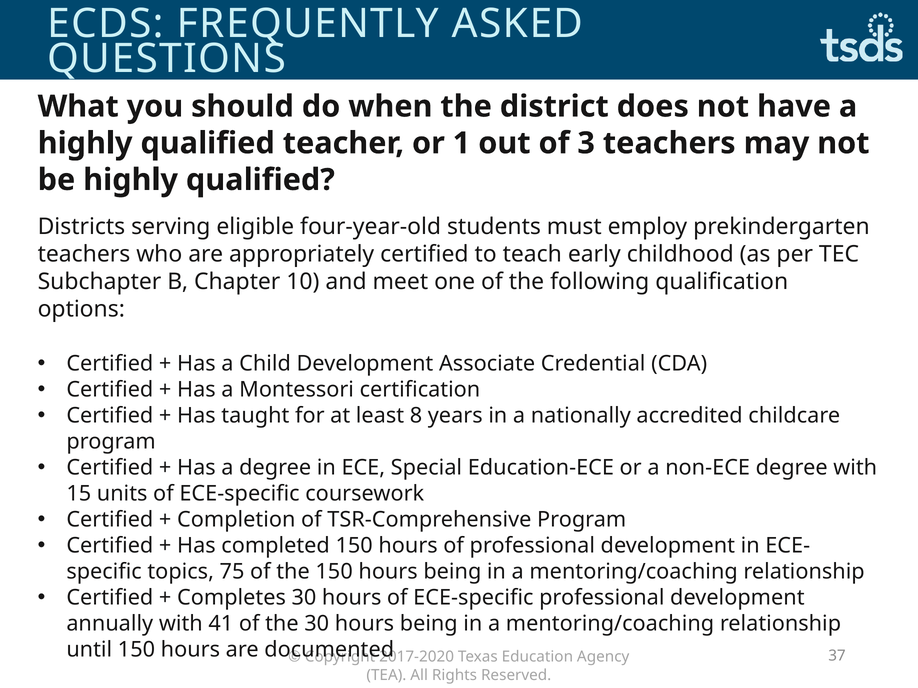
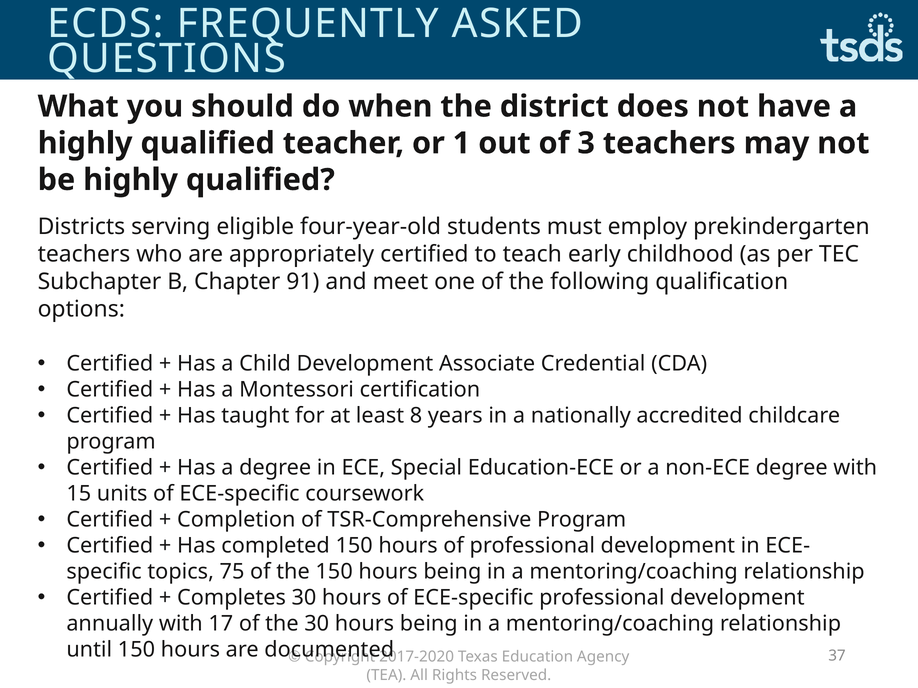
10: 10 -> 91
41: 41 -> 17
